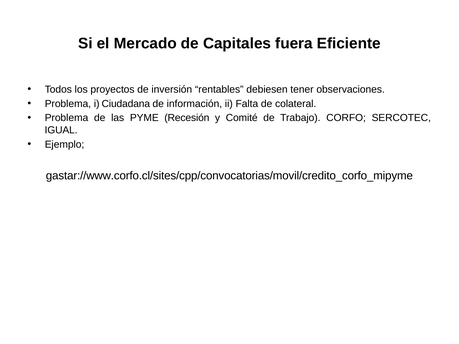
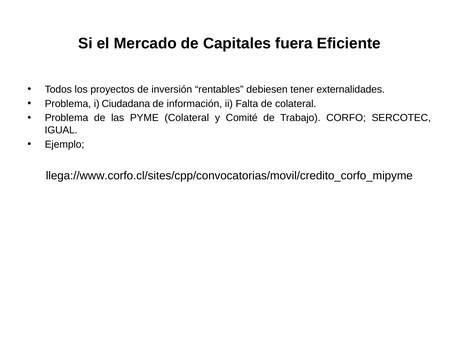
observaciones: observaciones -> externalidades
PYME Recesión: Recesión -> Colateral
gastar://www.corfo.cl/sites/cpp/convocatorias/movil/credito_corfo_mipyme: gastar://www.corfo.cl/sites/cpp/convocatorias/movil/credito_corfo_mipyme -> llega://www.corfo.cl/sites/cpp/convocatorias/movil/credito_corfo_mipyme
